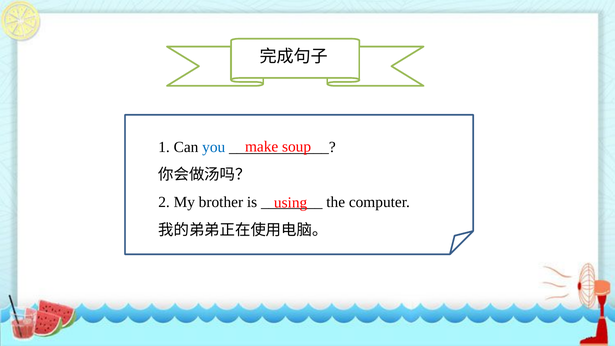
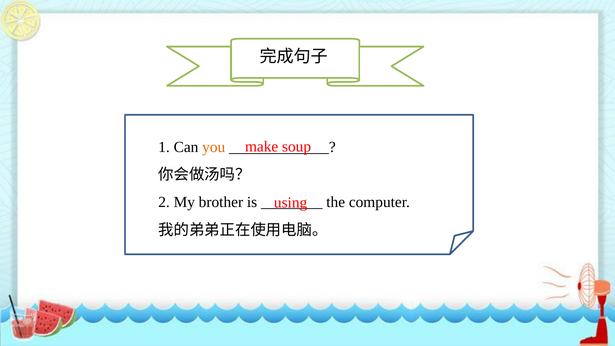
you colour: blue -> orange
